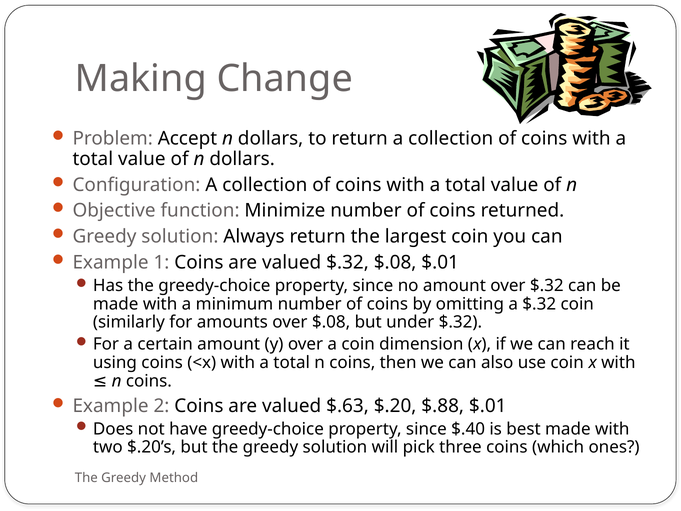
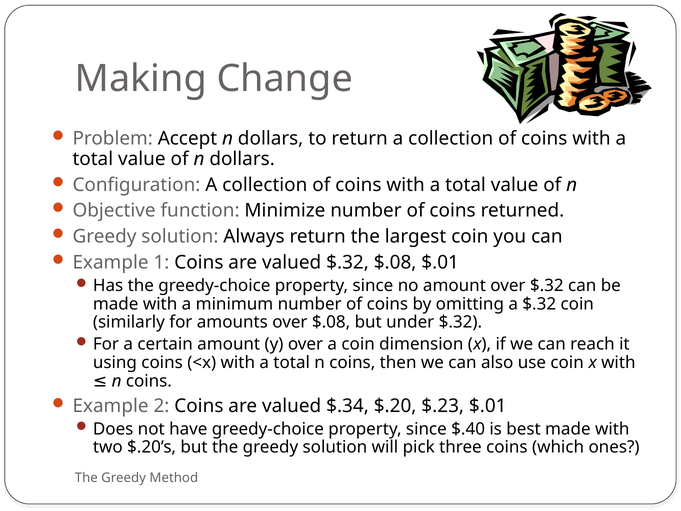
$.63: $.63 -> $.34
$.88: $.88 -> $.23
